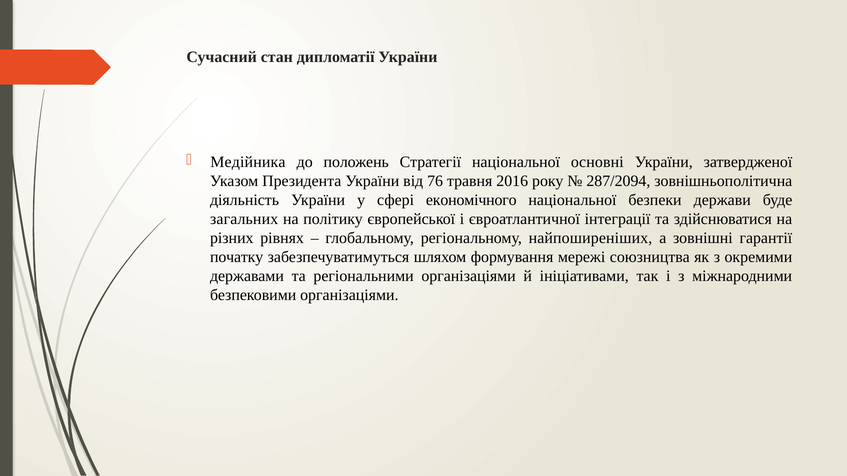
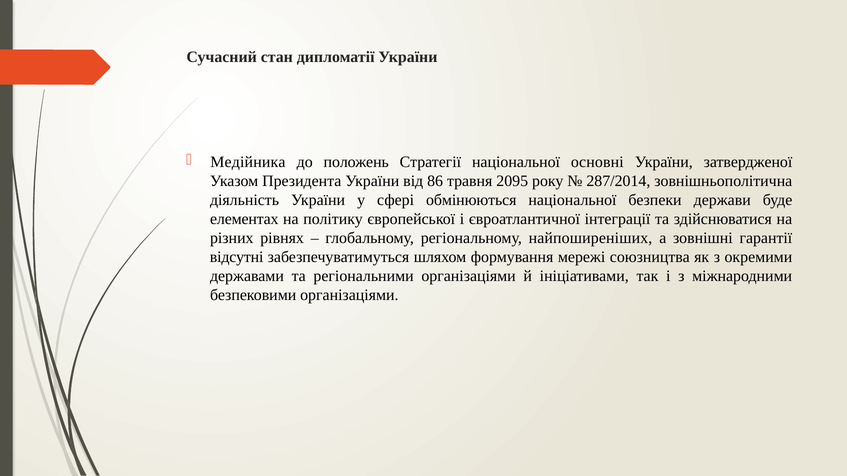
76: 76 -> 86
2016: 2016 -> 2095
287/2094: 287/2094 -> 287/2014
економічного: економічного -> обмінюються
загальних: загальних -> елементах
початку: початку -> відсутні
